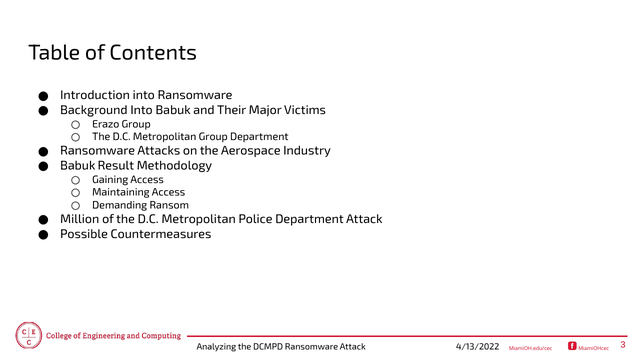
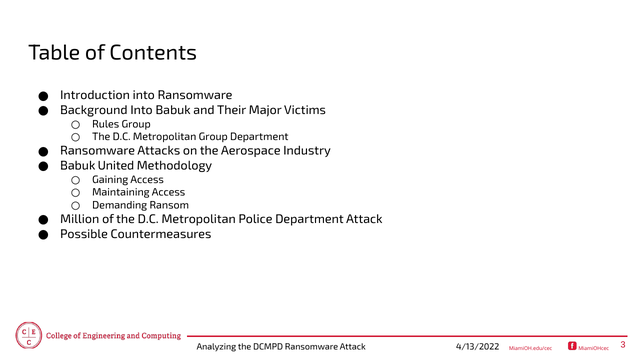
Erazo: Erazo -> Rules
Result: Result -> United
